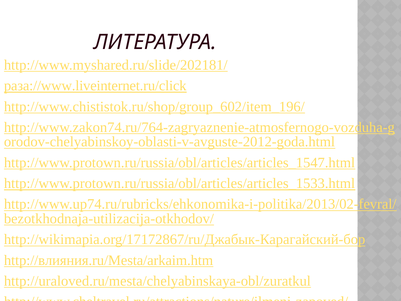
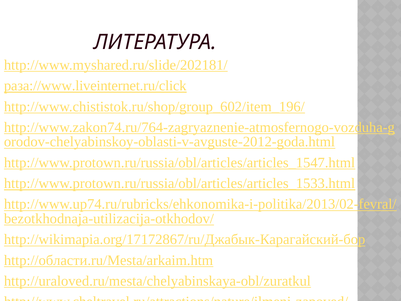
http://влияния.ru/Mesta/arkaim.htm: http://влияния.ru/Mesta/arkaim.htm -> http://области.ru/Mesta/arkaim.htm
